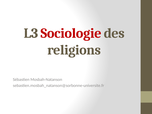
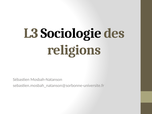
Sociologie colour: red -> black
